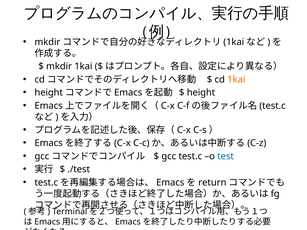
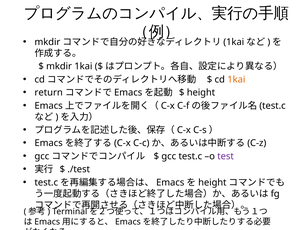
height at (49, 93): height -> return
test colour: blue -> purple
return at (212, 183): return -> height
